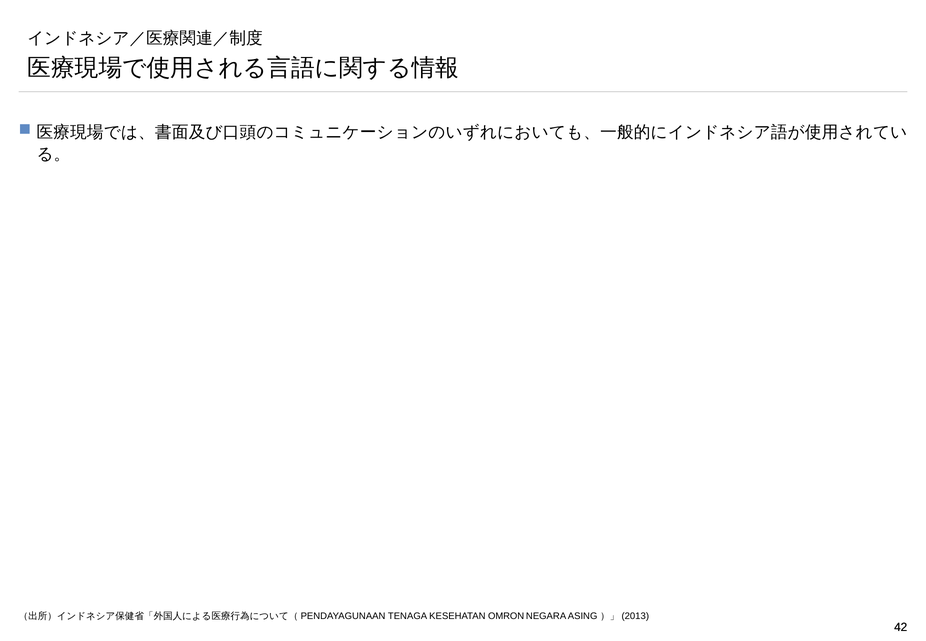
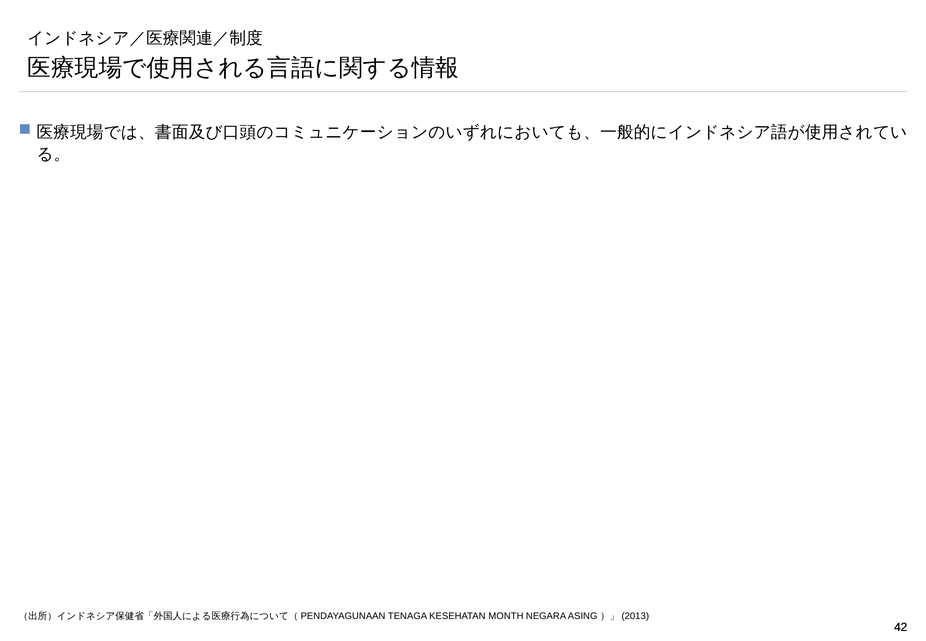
OMRON: OMRON -> MONTH
